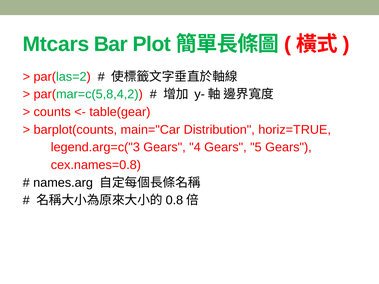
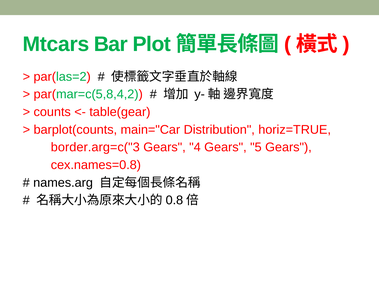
legend.arg=c("3: legend.arg=c("3 -> border.arg=c("3
